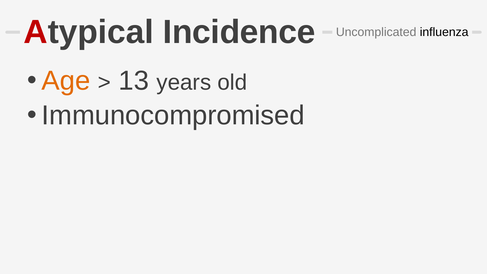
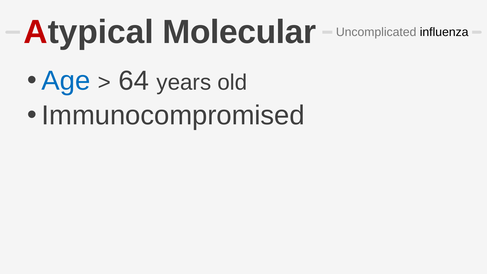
Incidence: Incidence -> Molecular
Age colour: orange -> blue
13: 13 -> 64
